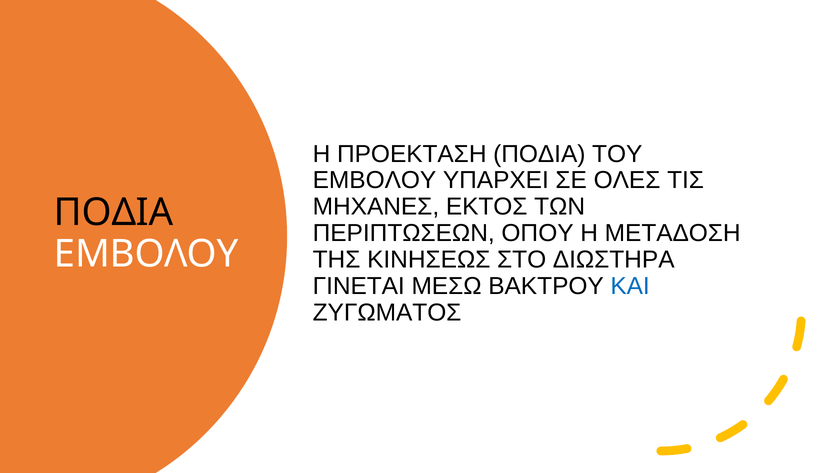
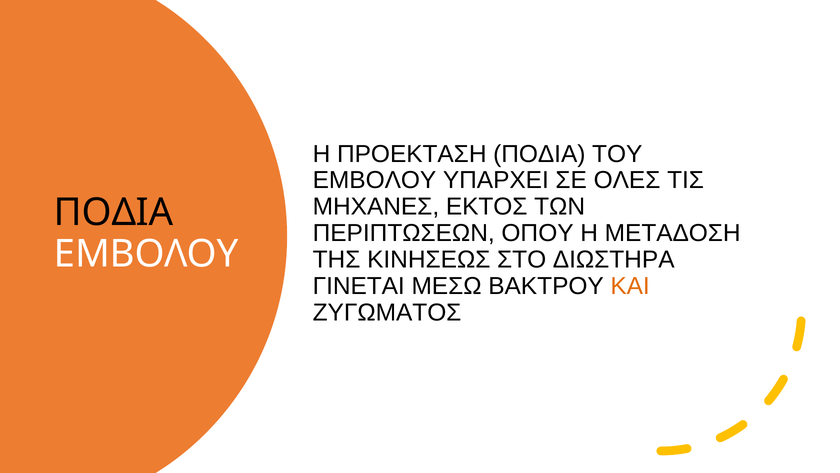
ΚΑΙ colour: blue -> orange
